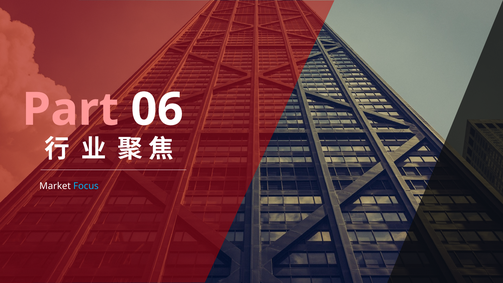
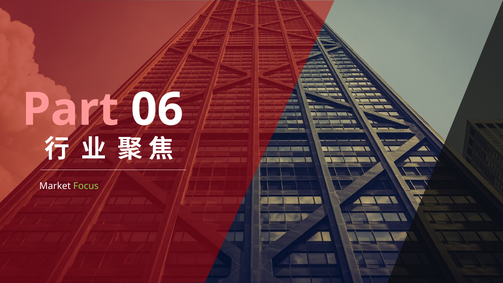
Focus colour: light blue -> light green
